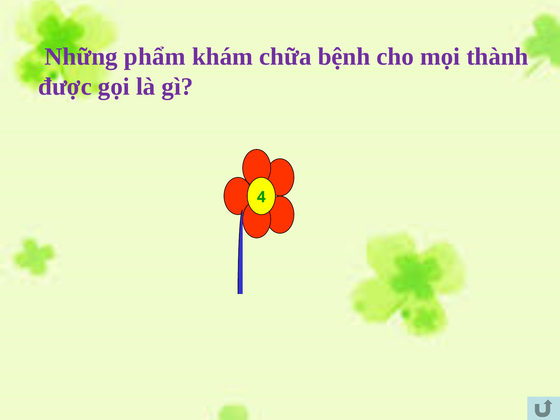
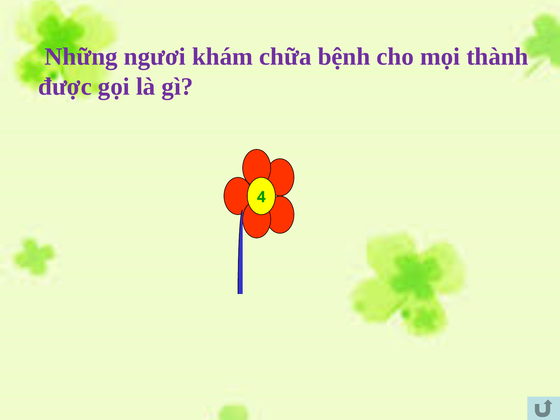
phẩm: phẩm -> ngươi
